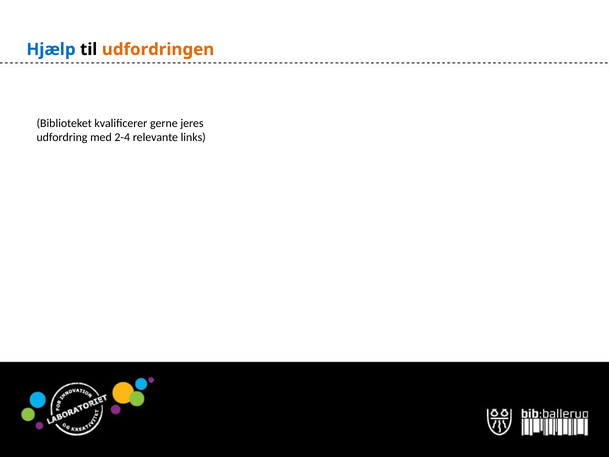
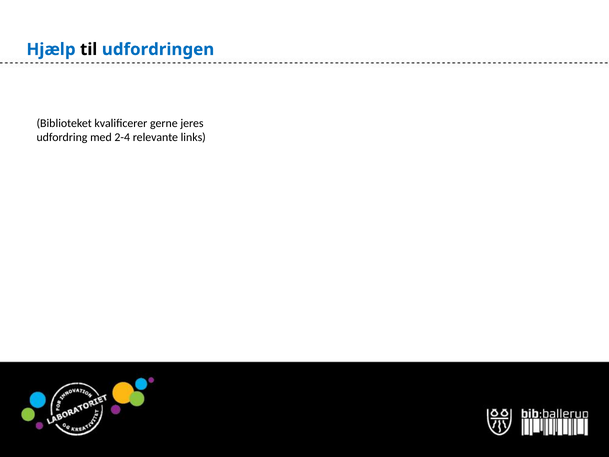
udfordringen colour: orange -> blue
